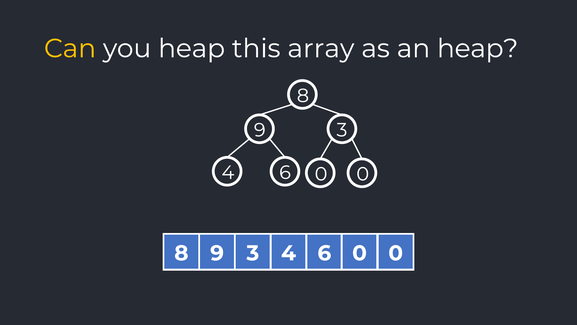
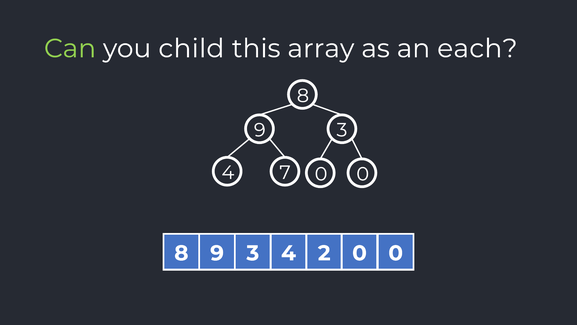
Can colour: yellow -> light green
you heap: heap -> child
an heap: heap -> each
6 at (285, 172): 6 -> 7
6 at (324, 253): 6 -> 2
